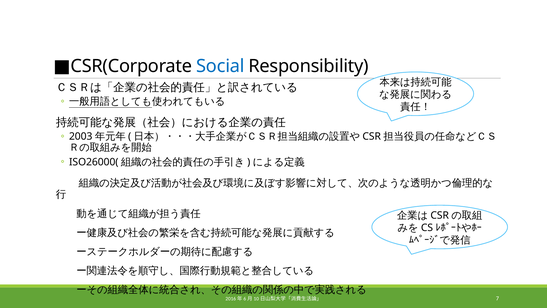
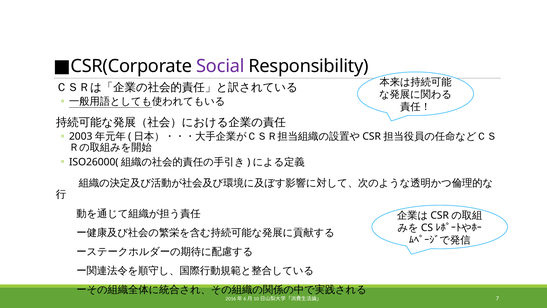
Social colour: blue -> purple
